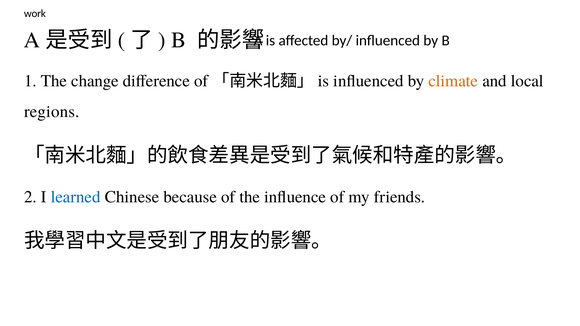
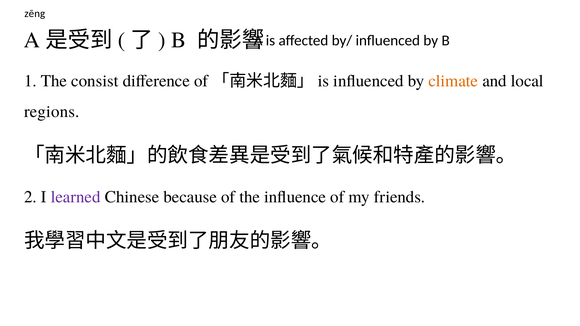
work: work -> zēng
change: change -> consist
learned colour: blue -> purple
